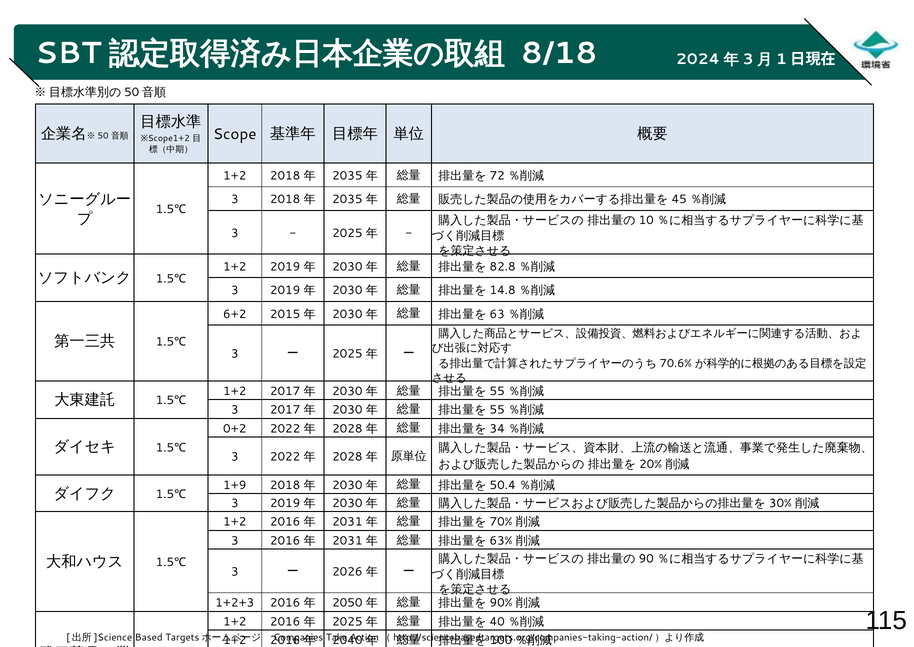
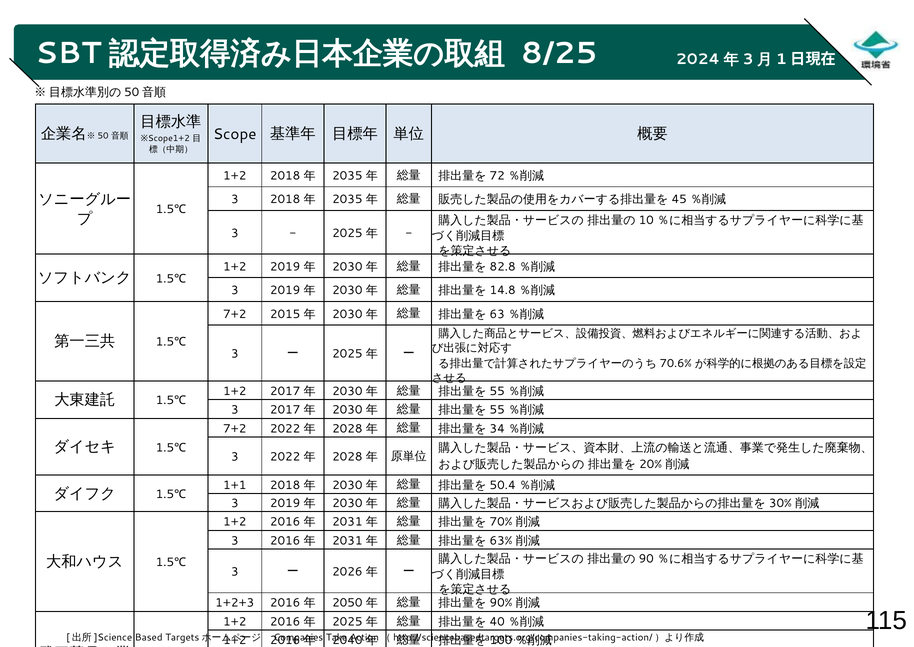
8/18: 8/18 -> 8/25
6+2 at (235, 314): 6+2 -> 7+2
0+2 at (235, 428): 0+2 -> 7+2
1+9: 1+9 -> 1+1
